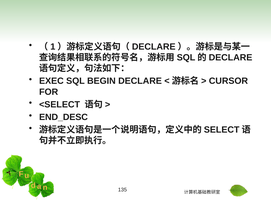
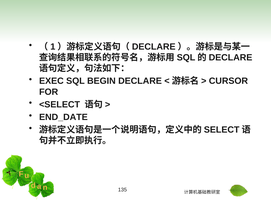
END_DESC: END_DESC -> END_DATE
